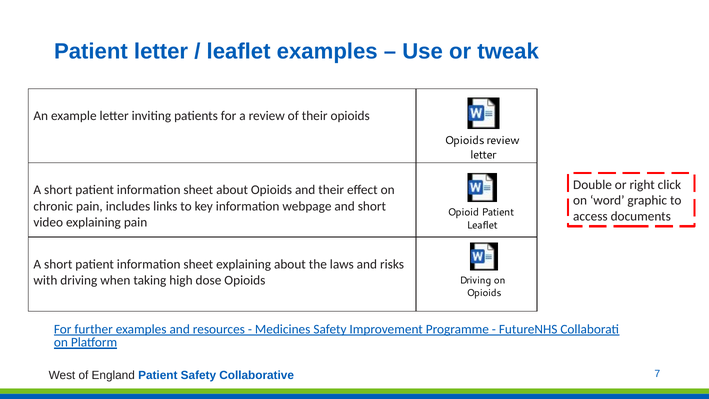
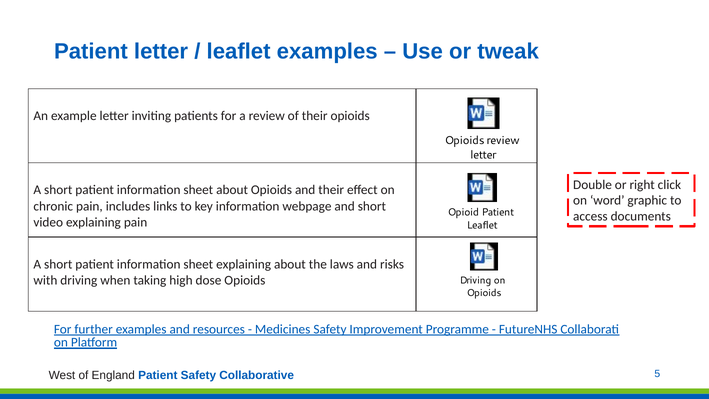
7: 7 -> 5
